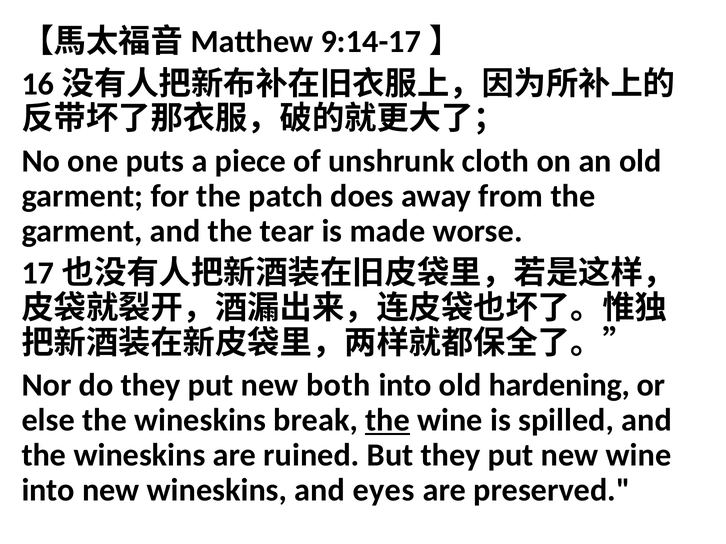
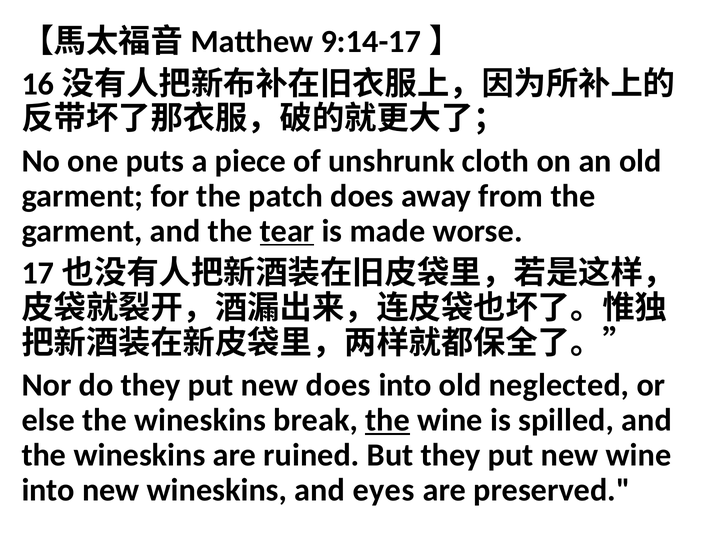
tear underline: none -> present
new both: both -> does
hardening: hardening -> neglected
